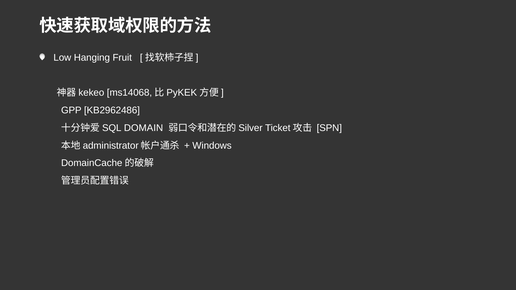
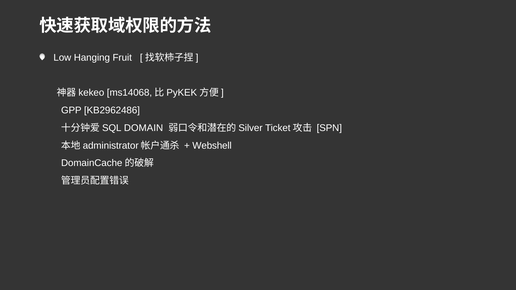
Windows: Windows -> Webshell
